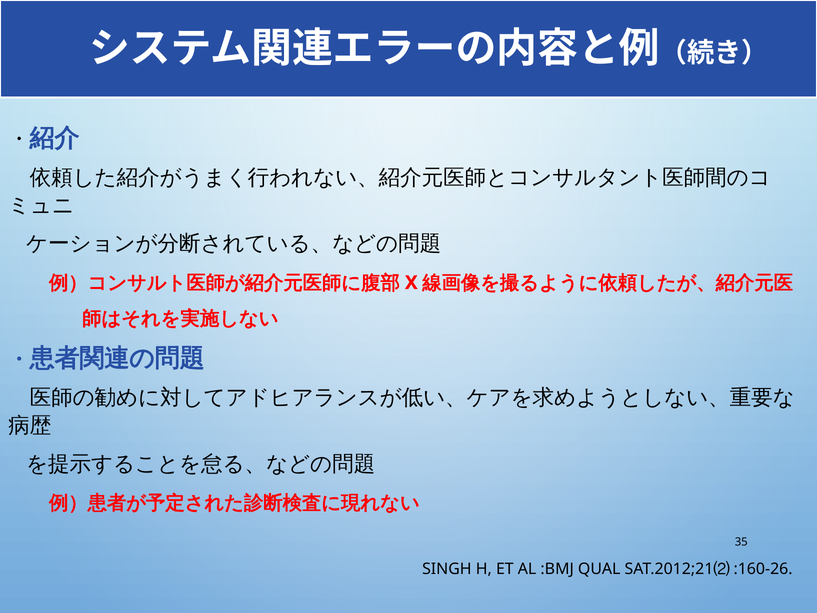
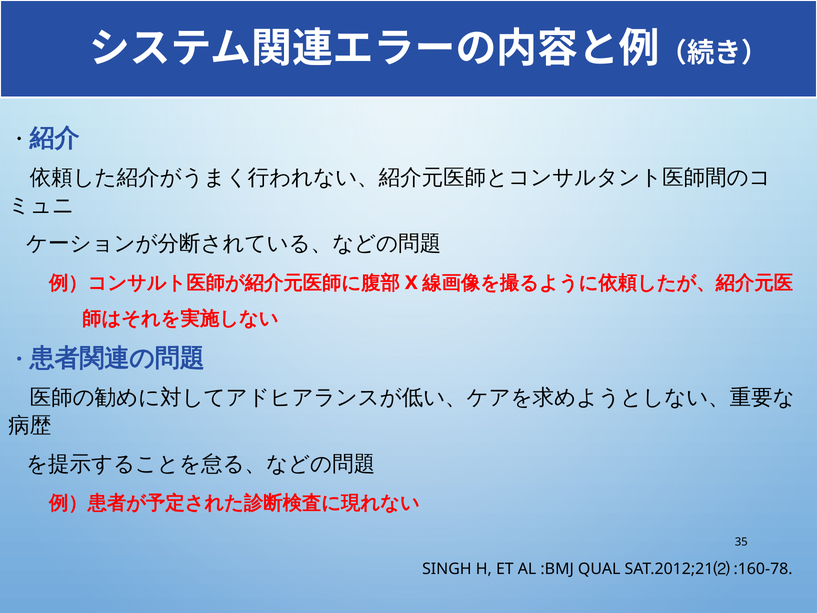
:160-26: :160-26 -> :160-78
